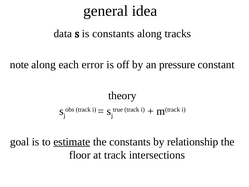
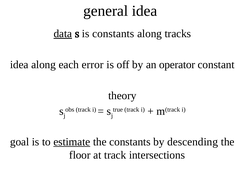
data underline: none -> present
note at (19, 65): note -> idea
pressure: pressure -> operator
relationship: relationship -> descending
